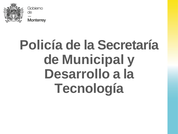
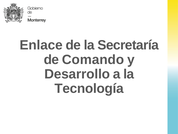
Policía: Policía -> Enlace
Municipal: Municipal -> Comando
